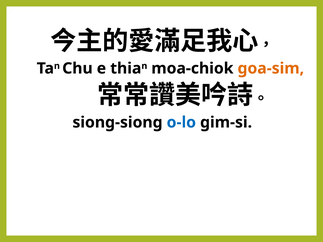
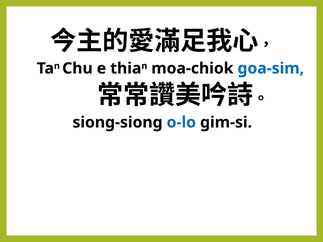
goa-sim colour: orange -> blue
